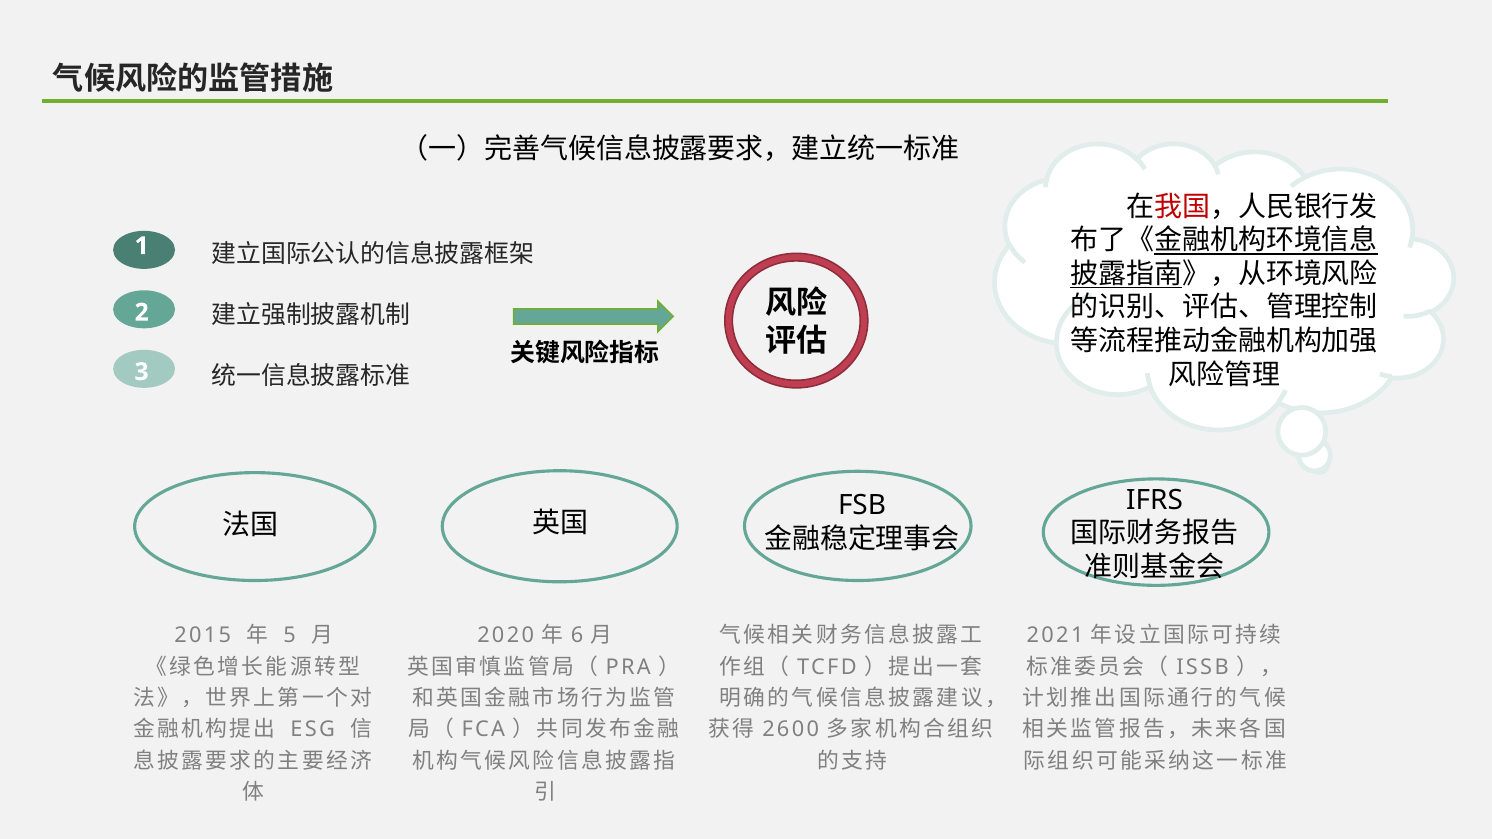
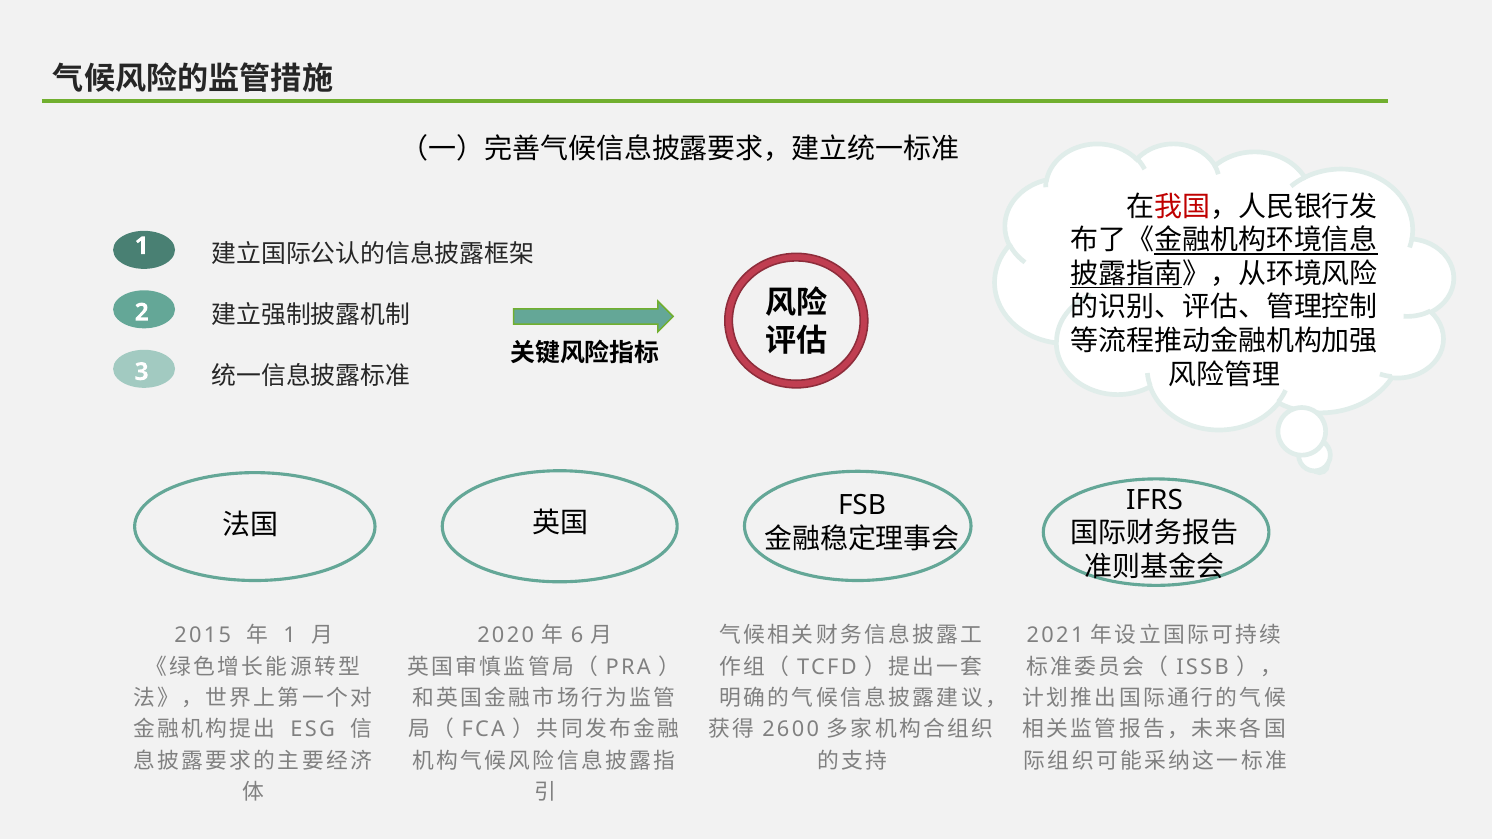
5 at (290, 636): 5 -> 1
